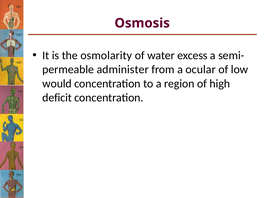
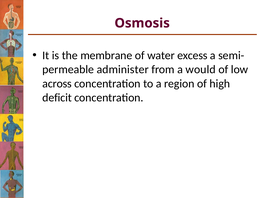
osmolarity: osmolarity -> membrane
ocular: ocular -> would
would: would -> across
